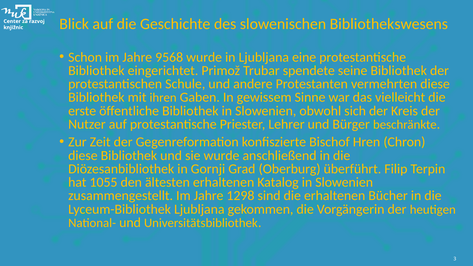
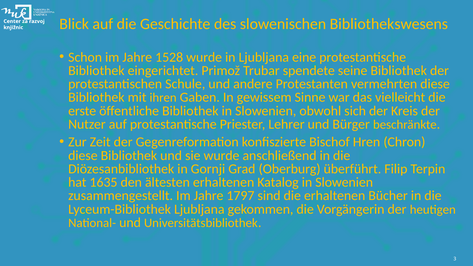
9568: 9568 -> 1528
1055: 1055 -> 1635
1298: 1298 -> 1797
